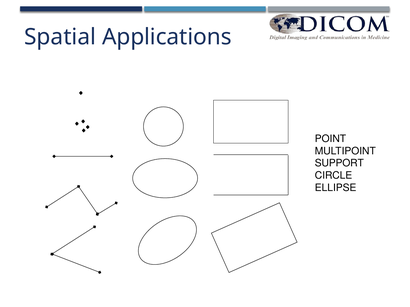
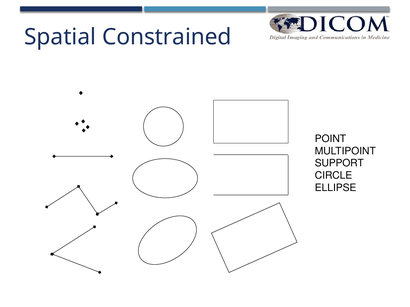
Applications: Applications -> Constrained
